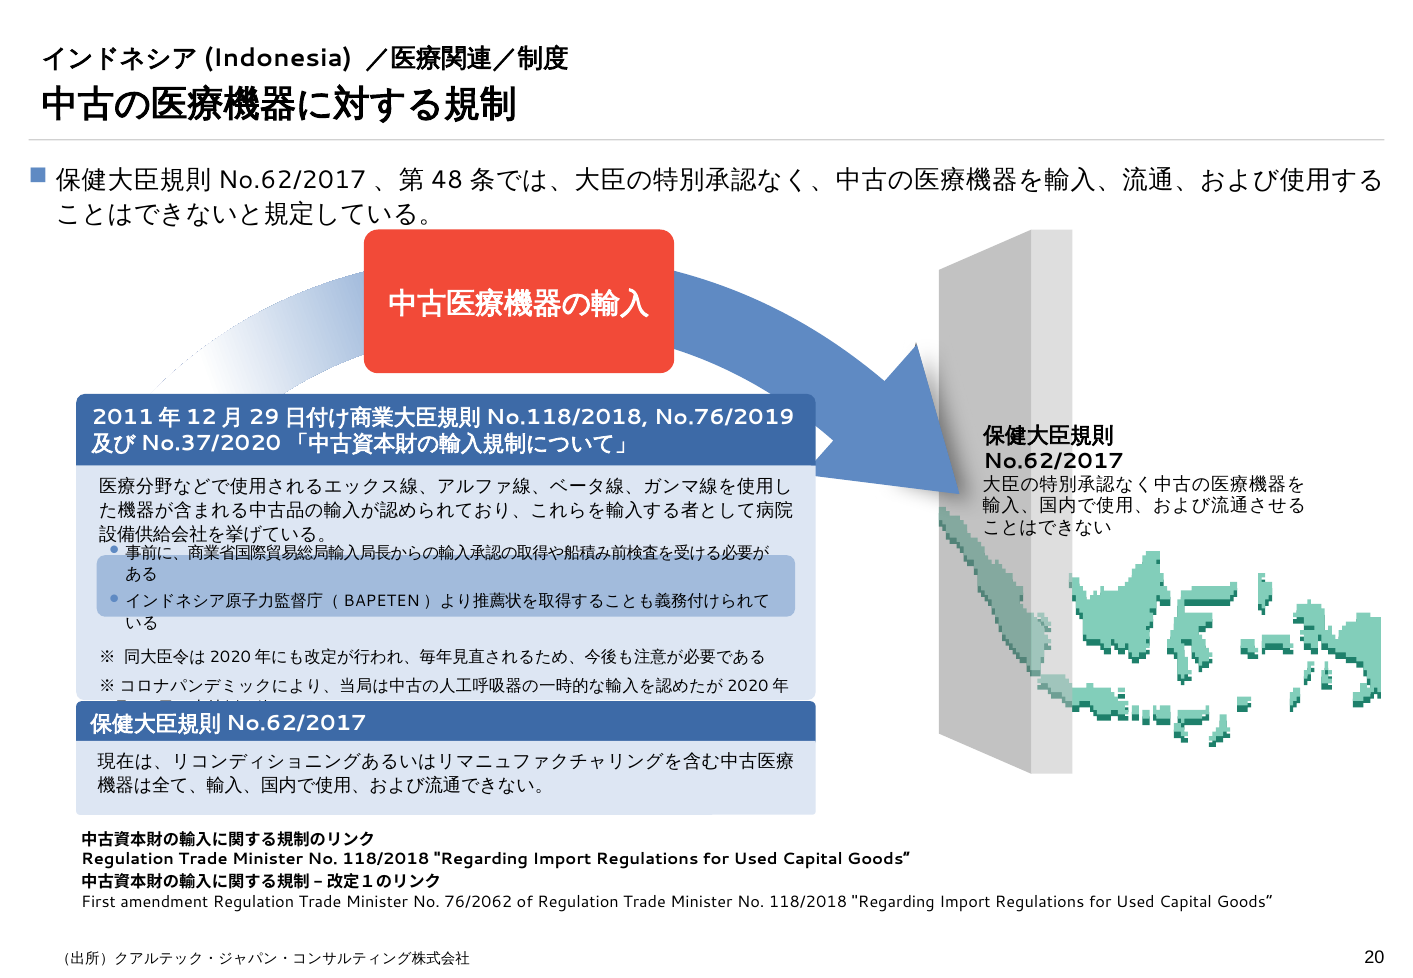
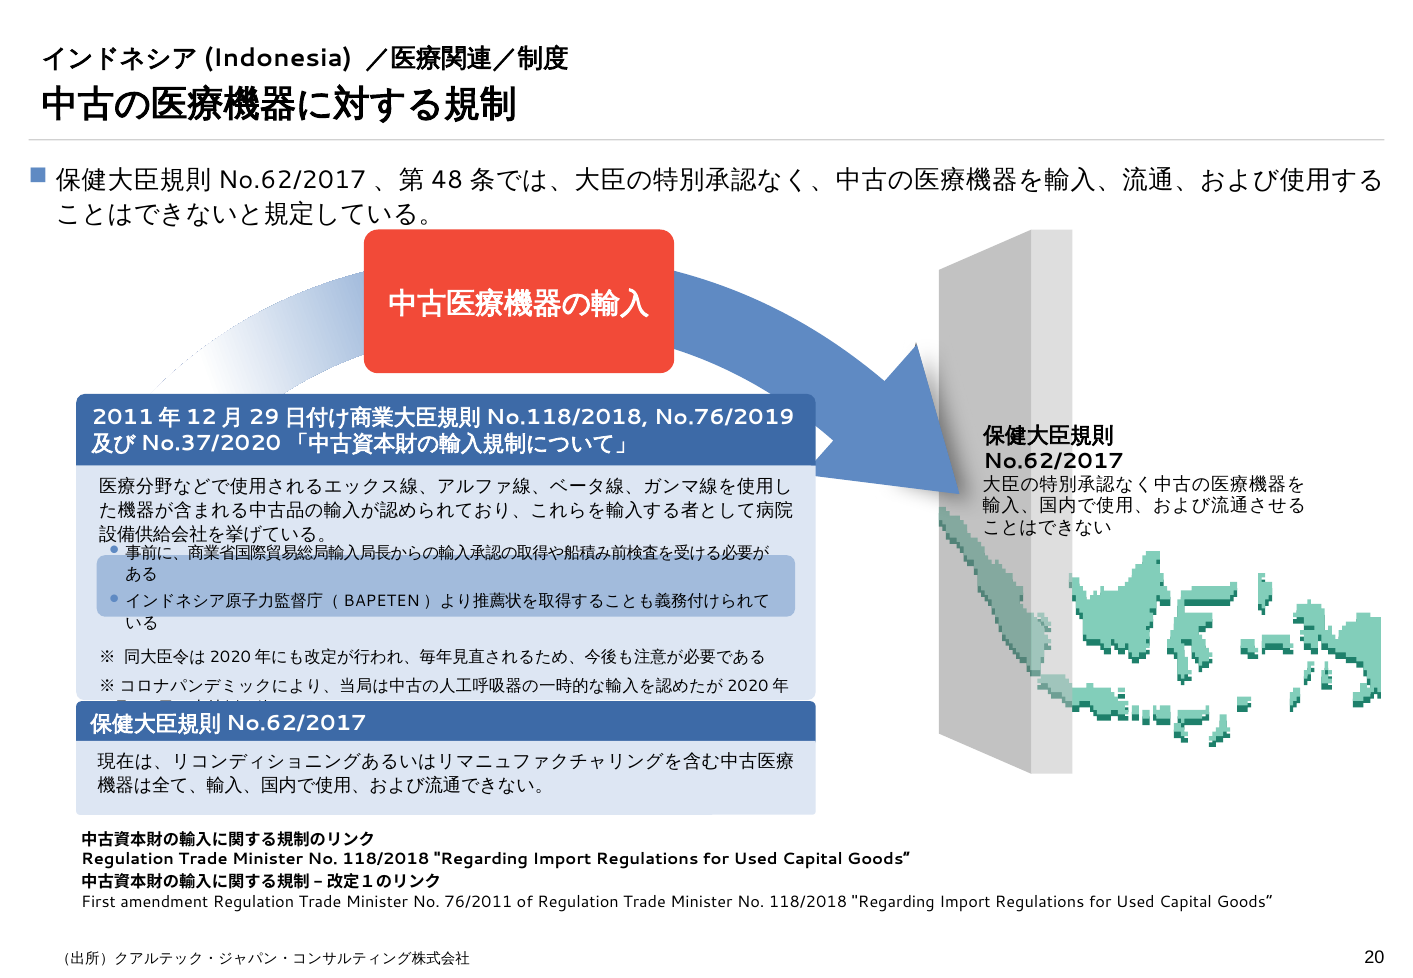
76/2062: 76/2062 -> 76/2011
